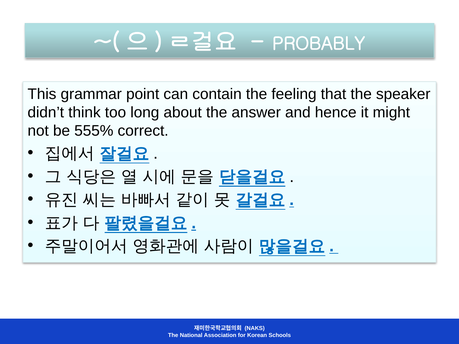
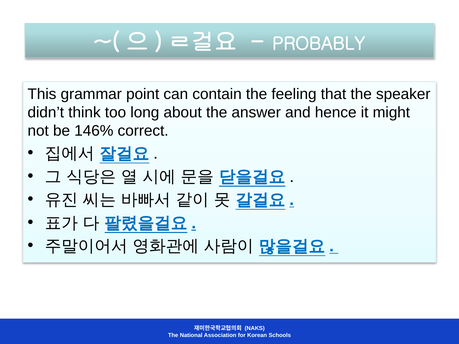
555%: 555% -> 146%
